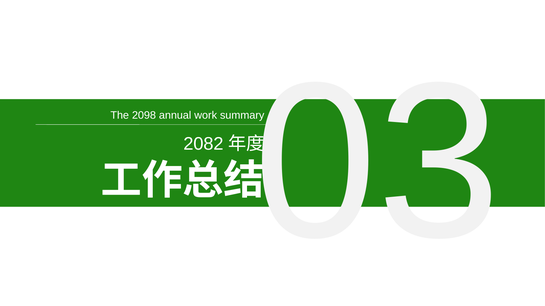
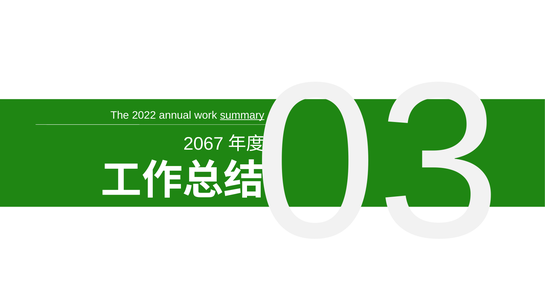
2098: 2098 -> 2022
summary underline: none -> present
2082: 2082 -> 2067
